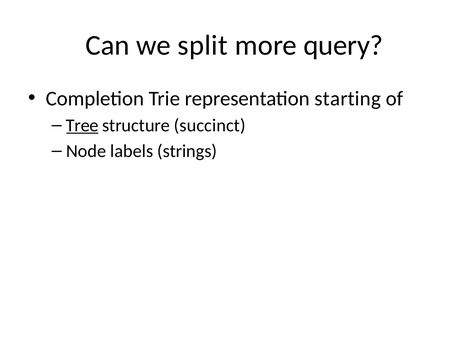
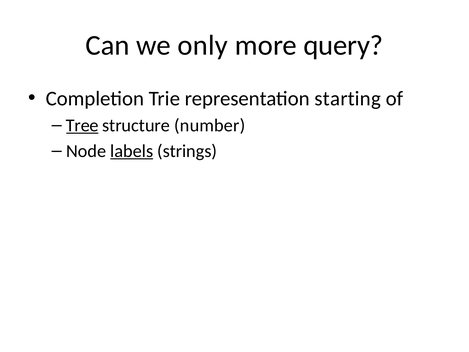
split: split -> only
succinct: succinct -> number
labels underline: none -> present
